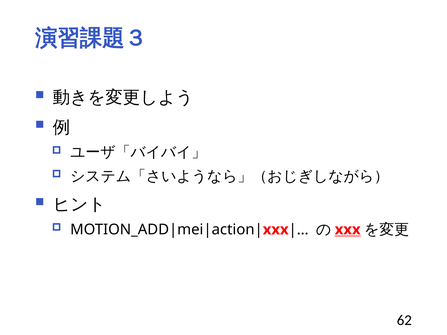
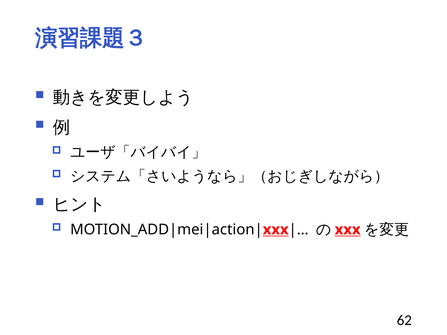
xxx at (276, 230) underline: none -> present
